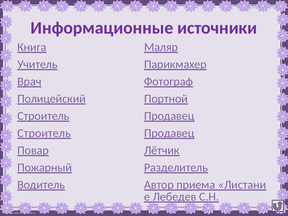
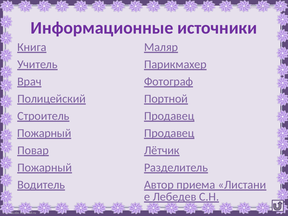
Строитель at (44, 133): Строитель -> Пожарный
